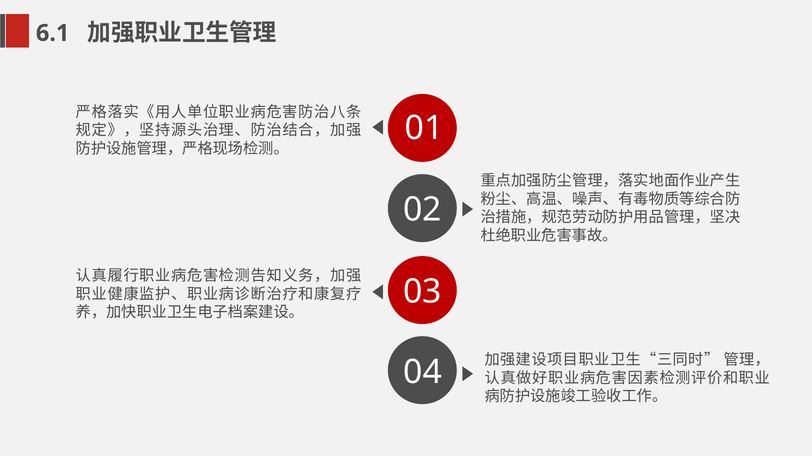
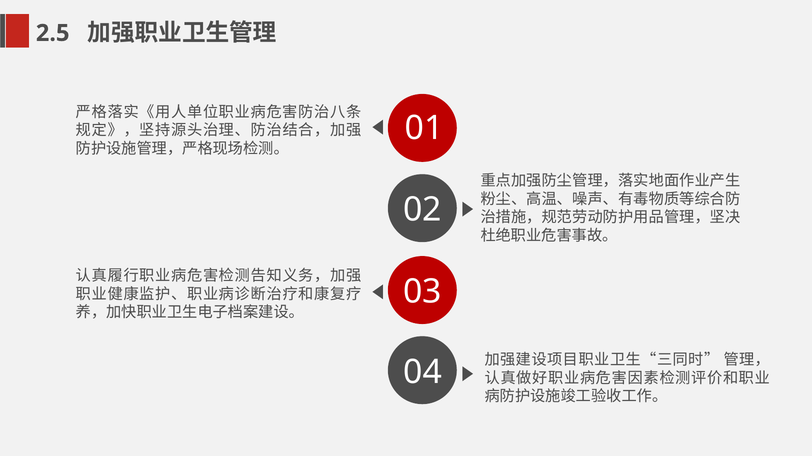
6.1: 6.1 -> 2.5
